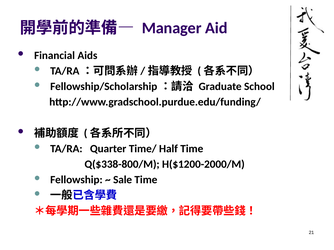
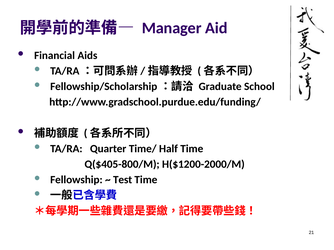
Q($338-800/M: Q($338-800/M -> Q($405-800/M
Sale: Sale -> Test
